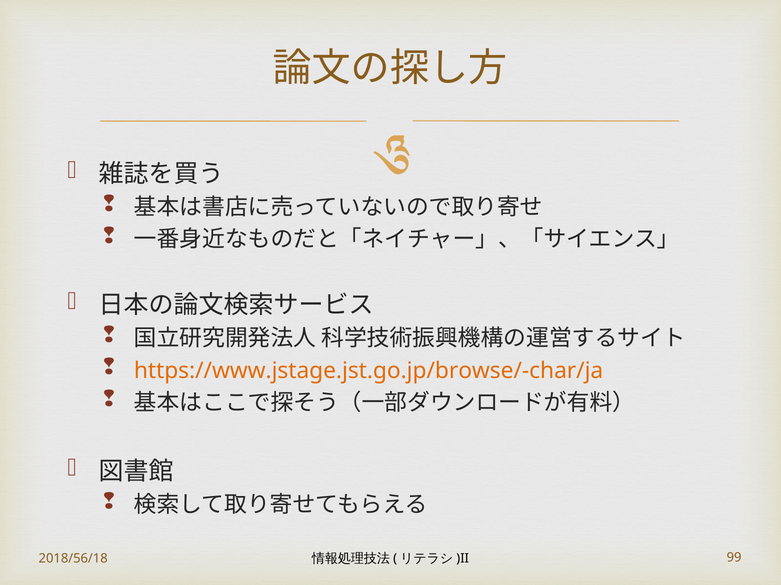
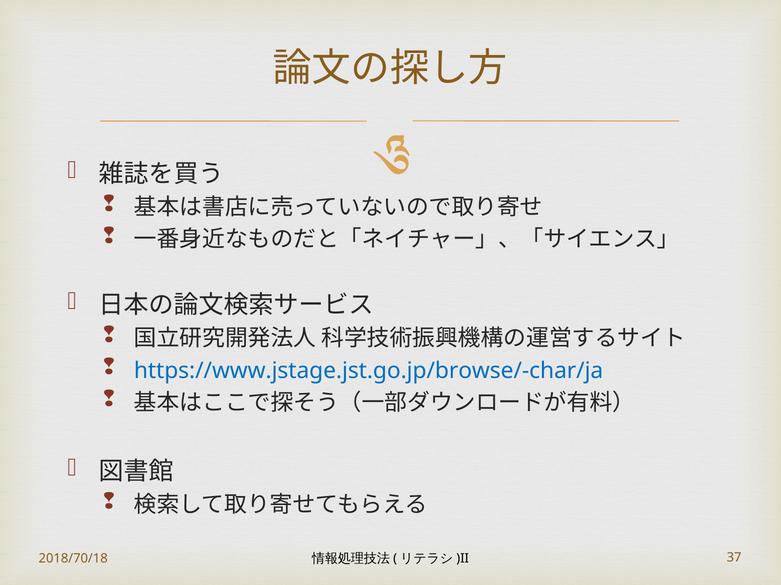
https://www.jstage.jst.go.jp/browse/-char/ja colour: orange -> blue
2018/56/18: 2018/56/18 -> 2018/70/18
99: 99 -> 37
